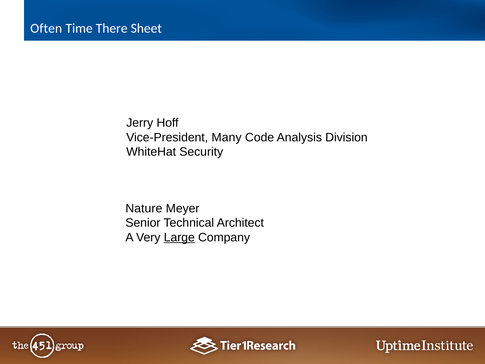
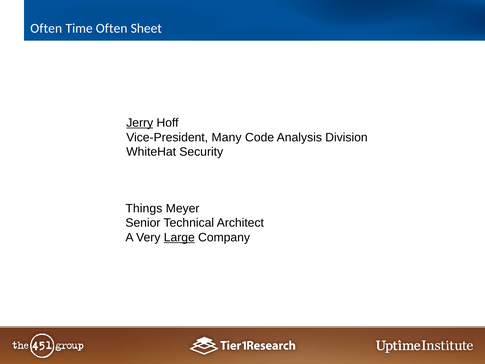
Time There: There -> Often
Jerry underline: none -> present
Nature: Nature -> Things
